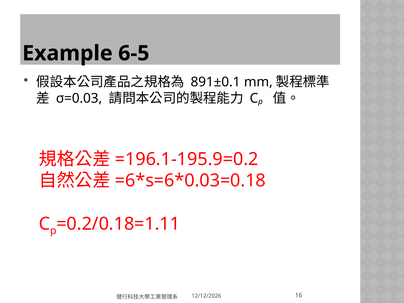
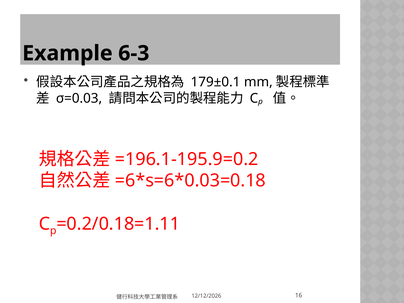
6-5: 6-5 -> 6-3
891±0.1: 891±0.1 -> 179±0.1
